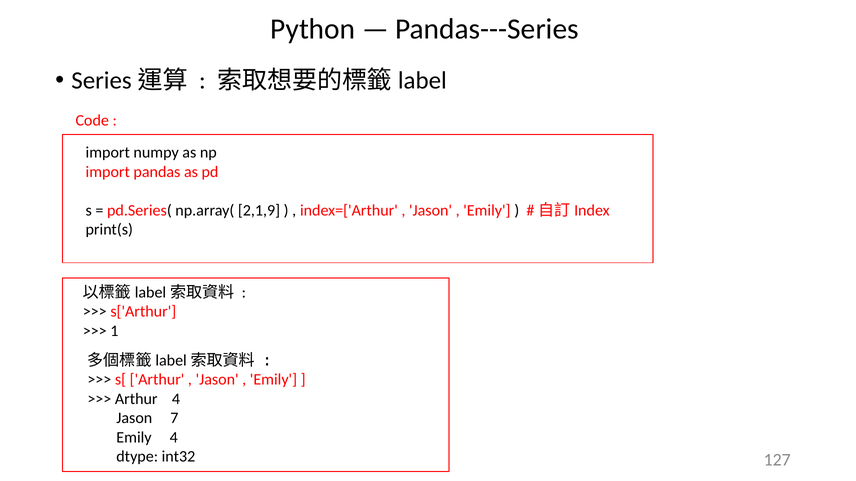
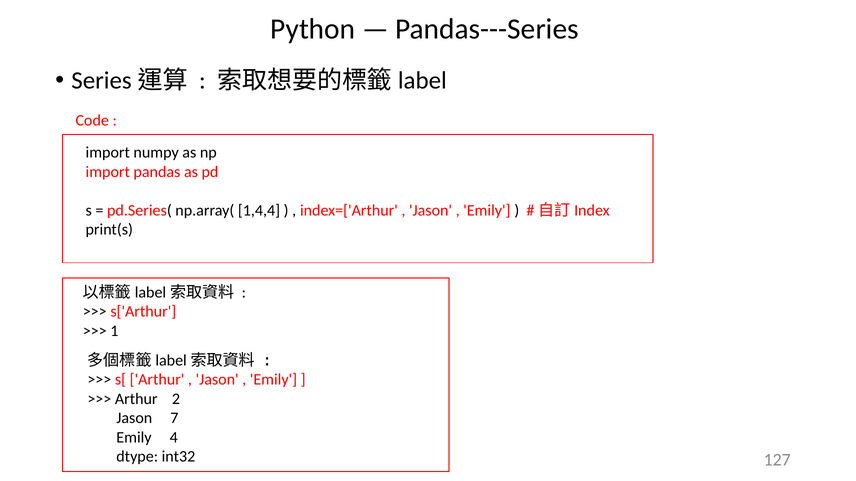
2,1,9: 2,1,9 -> 1,4,4
Arthur 4: 4 -> 2
